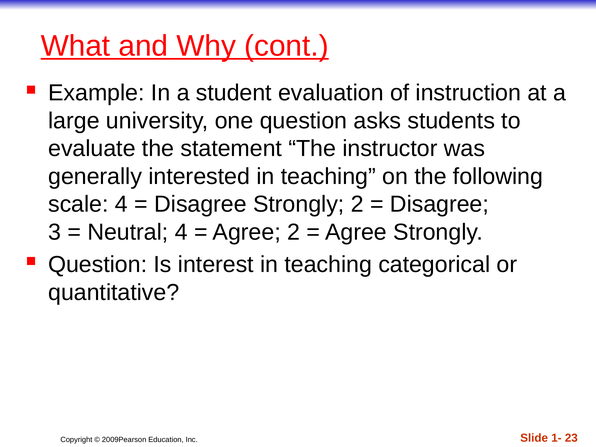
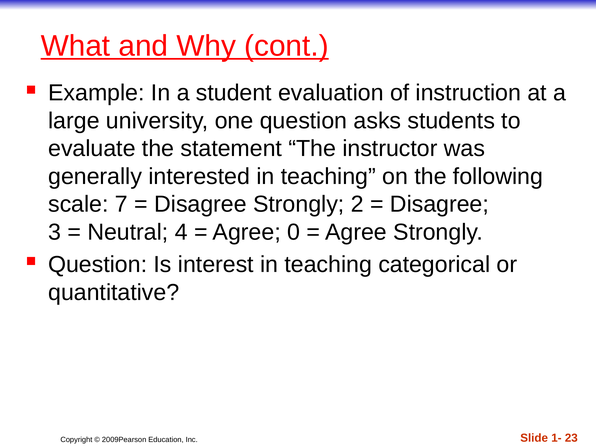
scale 4: 4 -> 7
Agree 2: 2 -> 0
